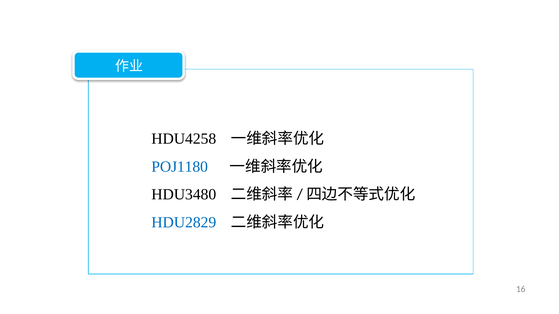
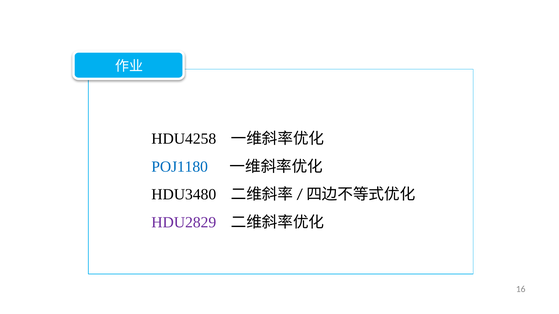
HDU2829 colour: blue -> purple
